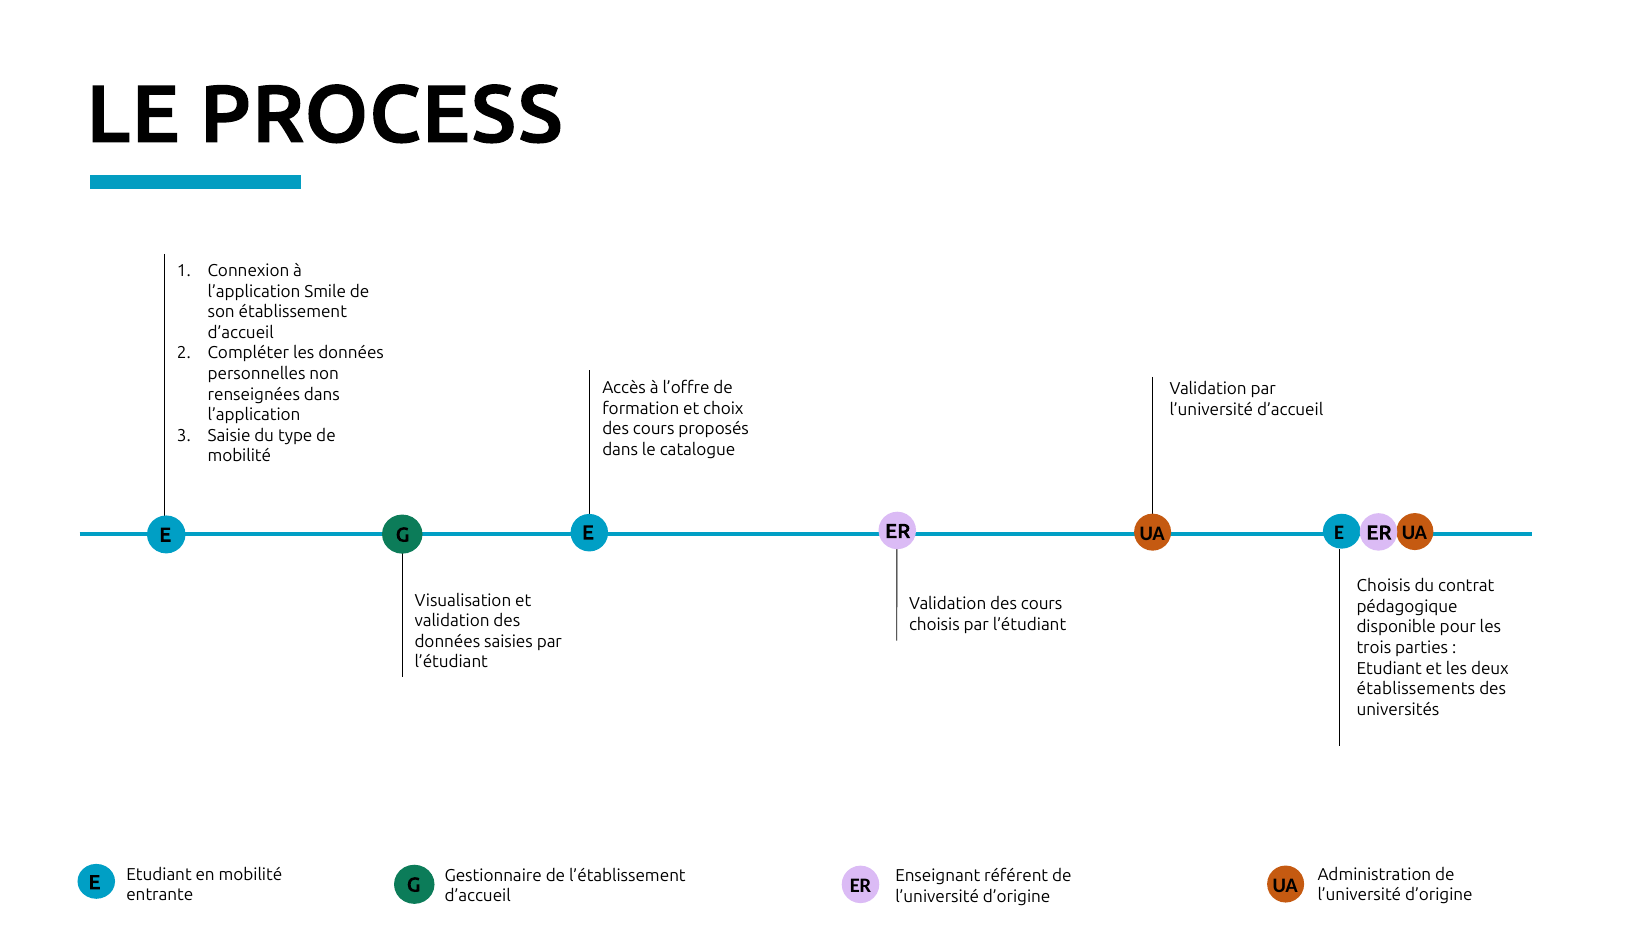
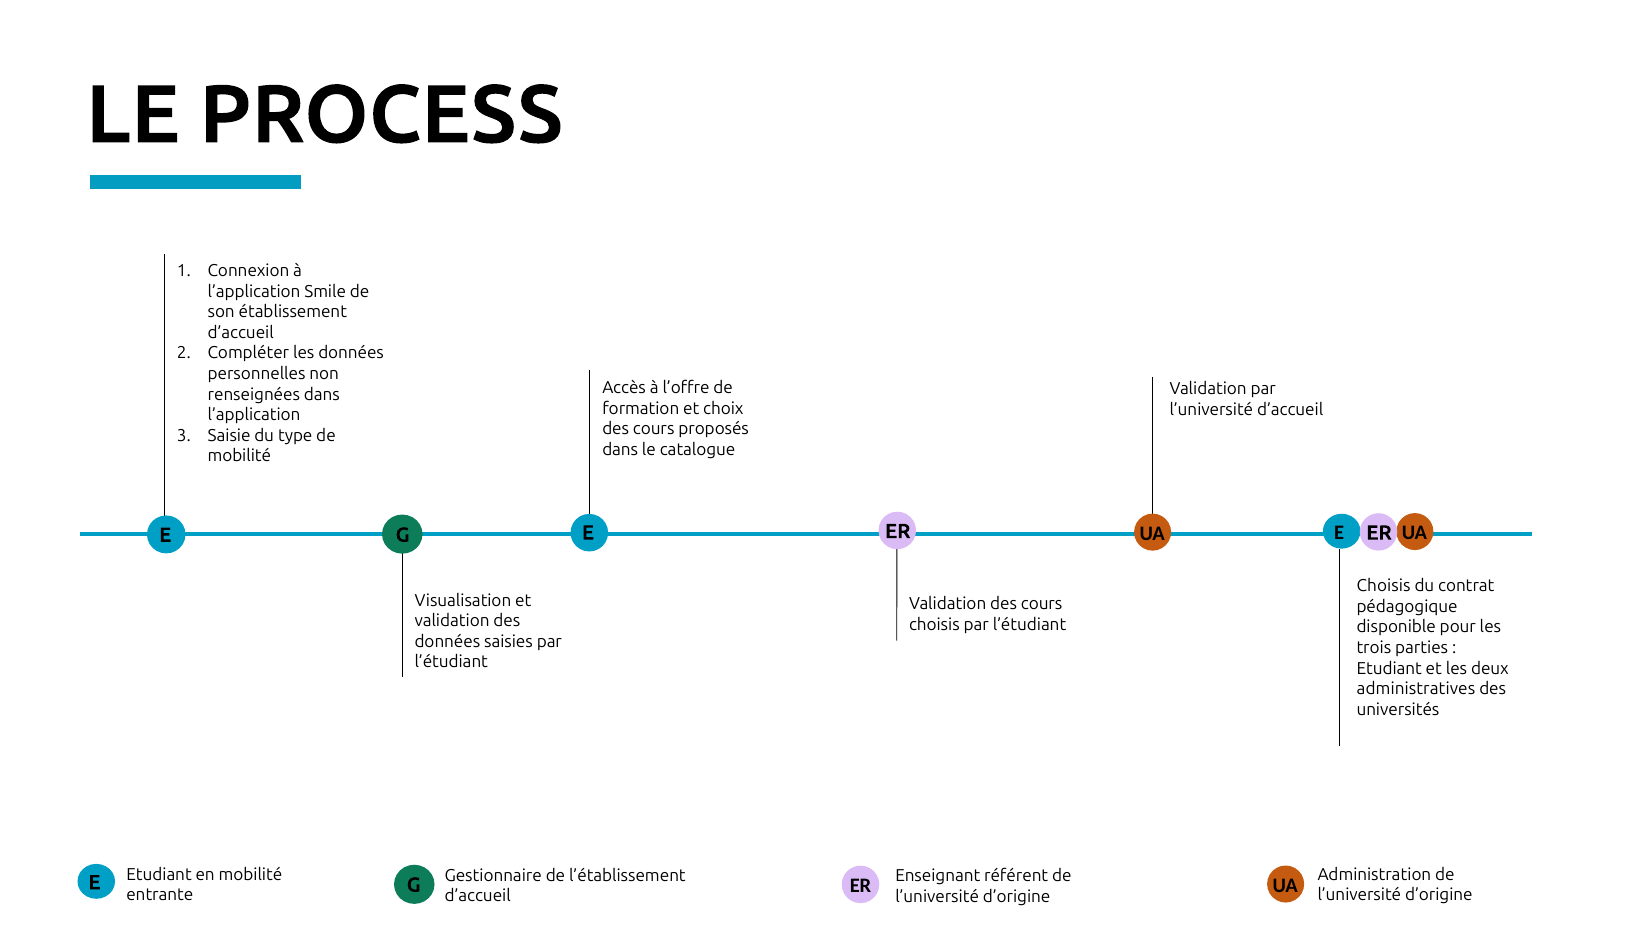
établissements: établissements -> administratives
